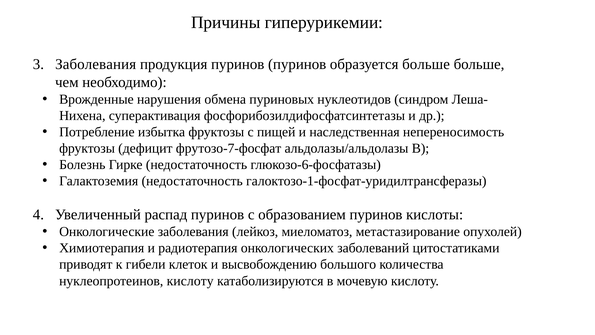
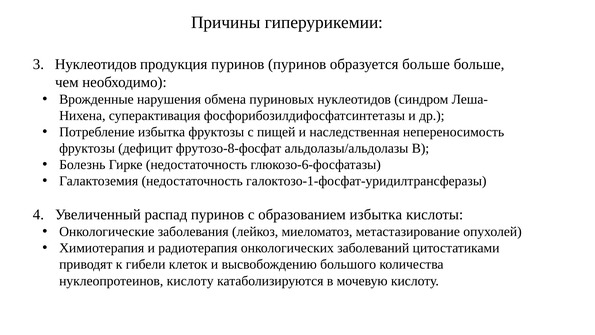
Заболевания at (96, 64): Заболевания -> Нуклеотидов
фрутозо-7-фосфат: фрутозо-7-фосфат -> фрутозо-8-фосфат
образованием пуринов: пуринов -> избытка
